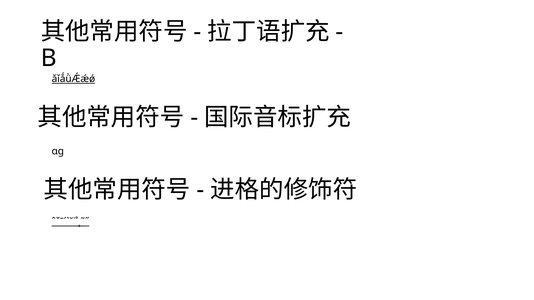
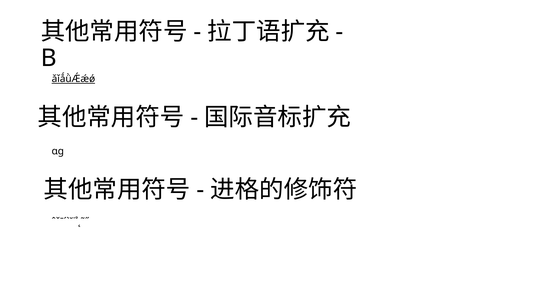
ˆˇˉˊˋ˘˙˚˛˜˝ underline: present -> none
